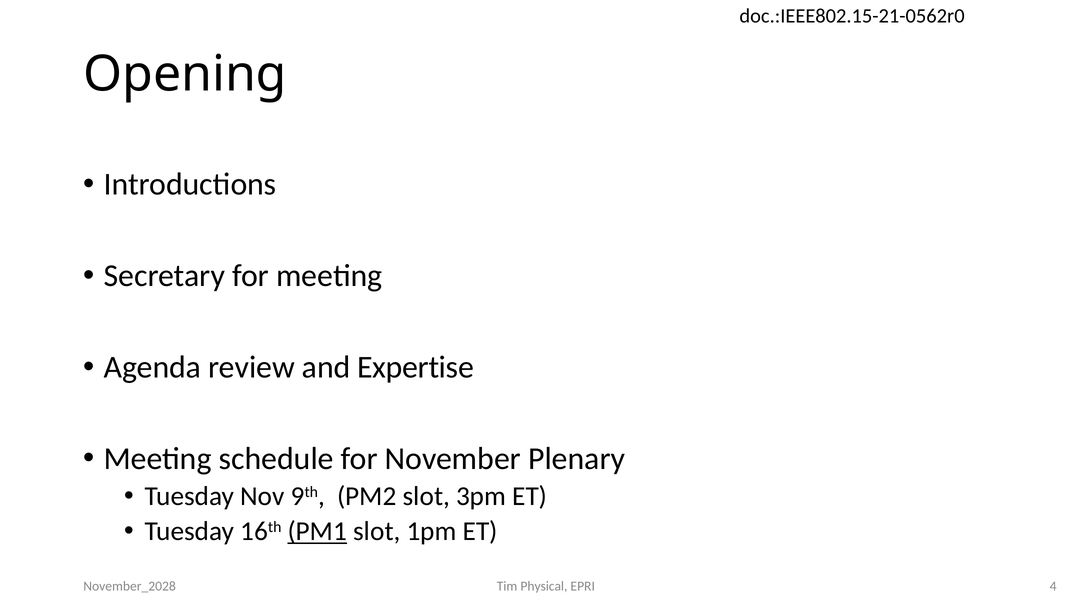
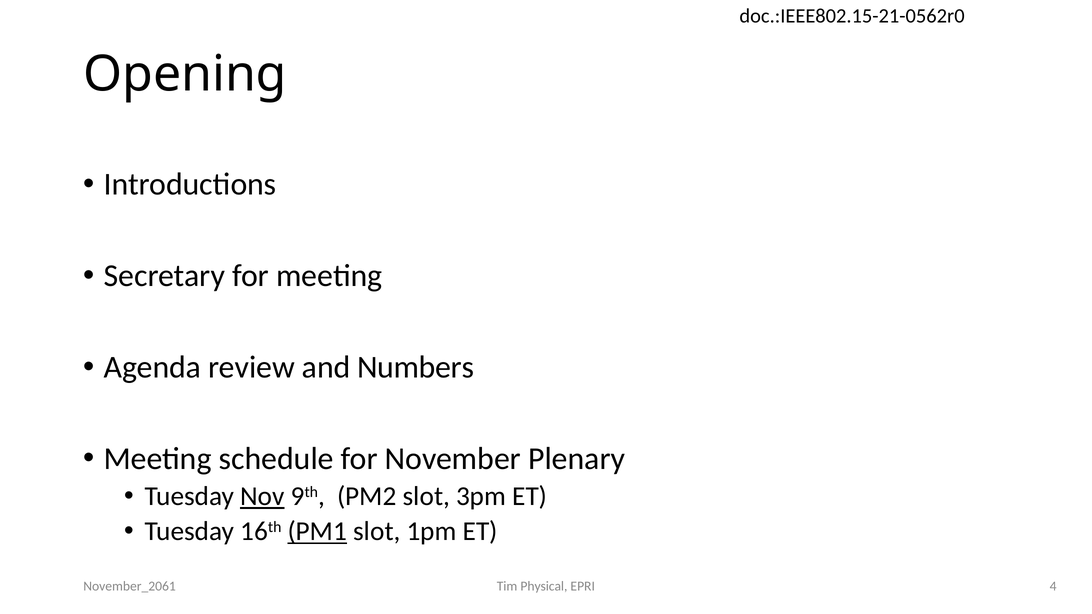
Expertise: Expertise -> Numbers
Nov underline: none -> present
November_2028: November_2028 -> November_2061
